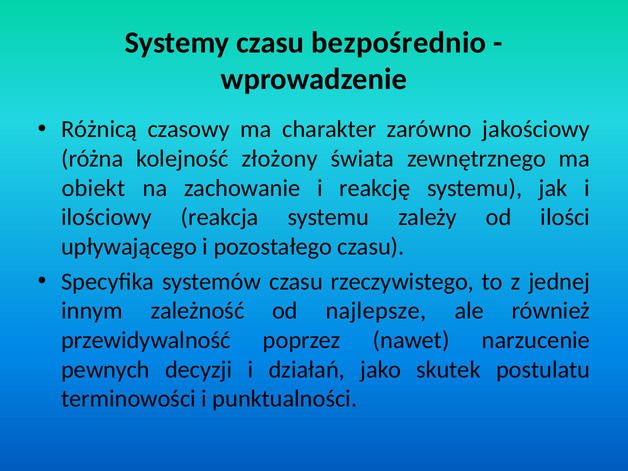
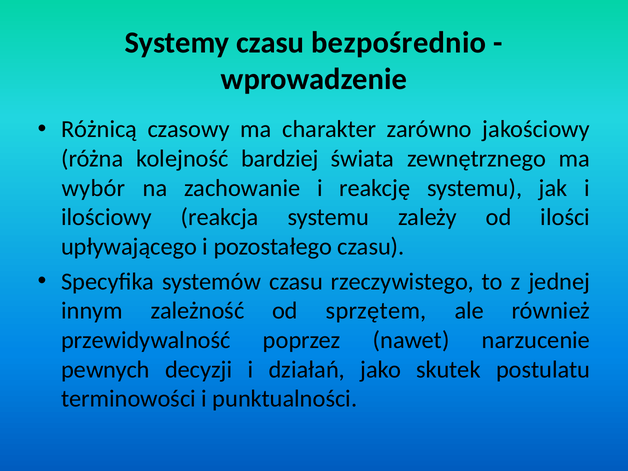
złożony: złożony -> bardziej
obiekt: obiekt -> wybór
najlepsze: najlepsze -> sprzętem
